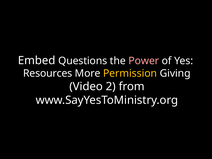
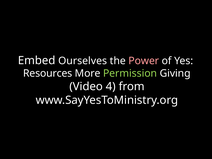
Questions: Questions -> Ourselves
Permission colour: yellow -> light green
2: 2 -> 4
